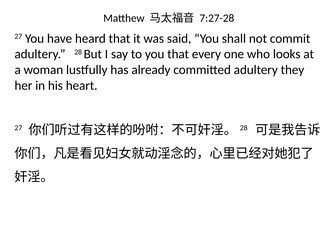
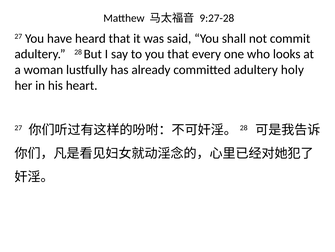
7:27-28: 7:27-28 -> 9:27-28
they: they -> holy
